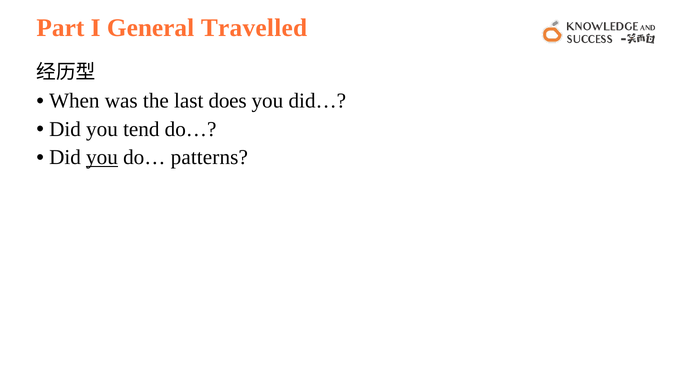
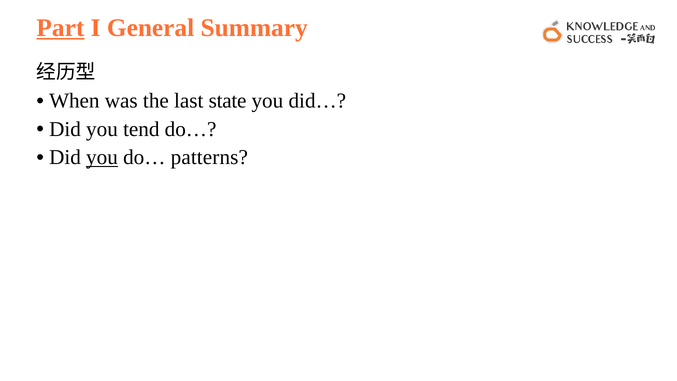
Part underline: none -> present
Travelled: Travelled -> Summary
does: does -> state
